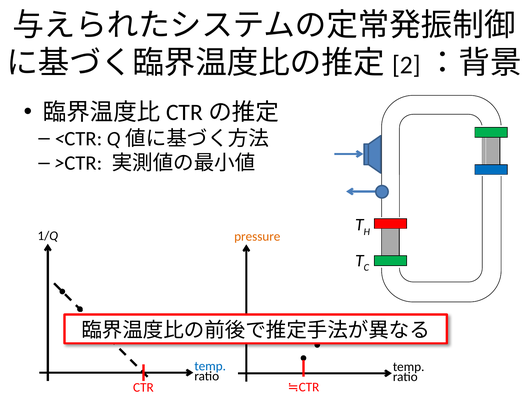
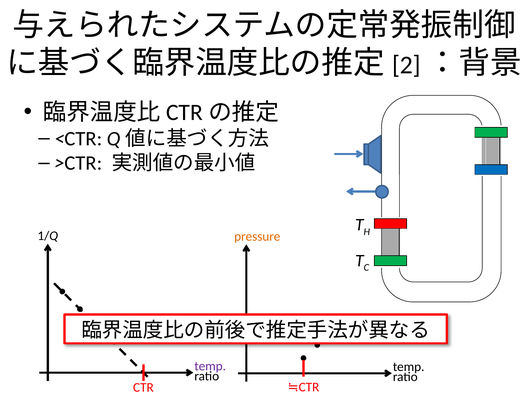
temp at (210, 366) colour: blue -> purple
